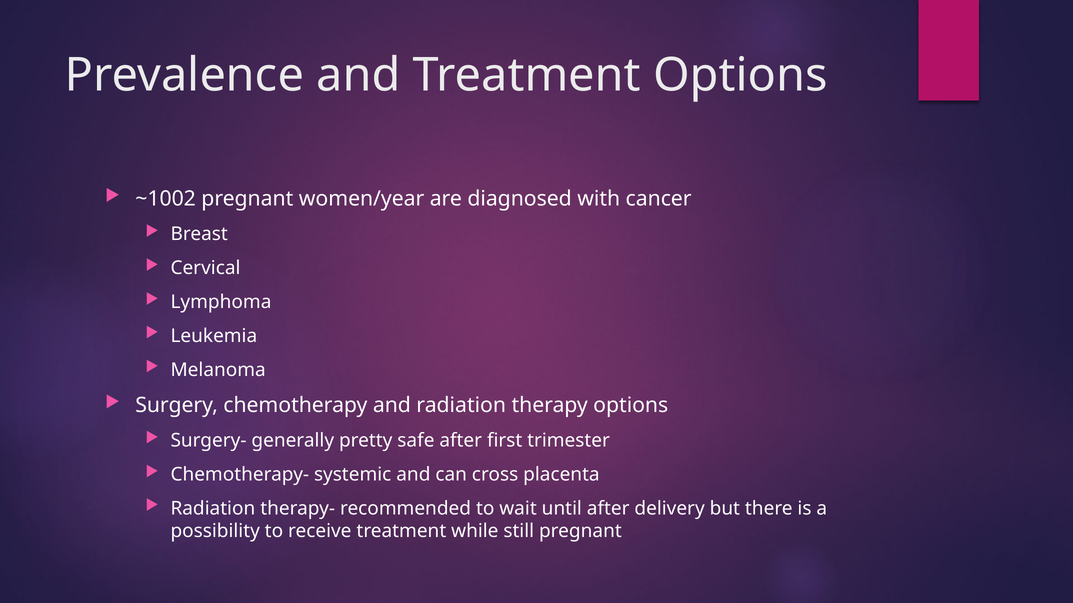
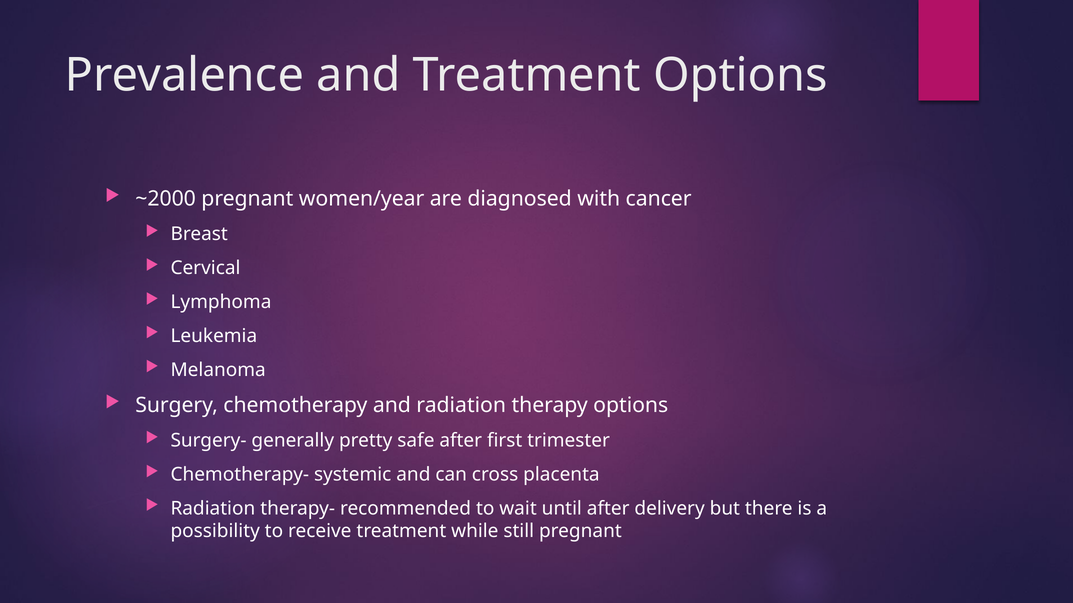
~1002: ~1002 -> ~2000
